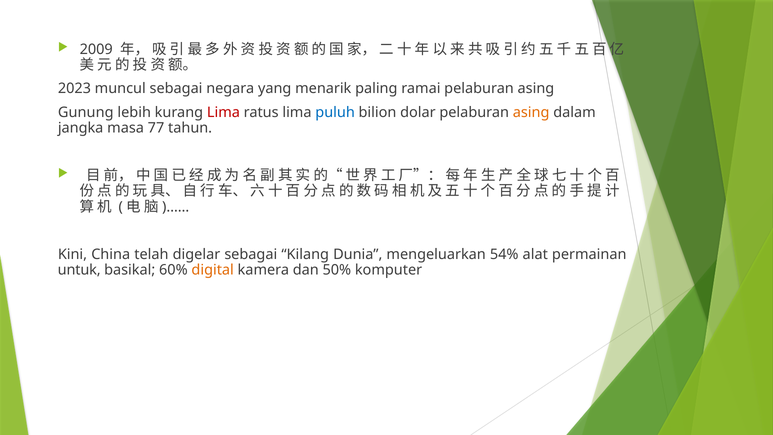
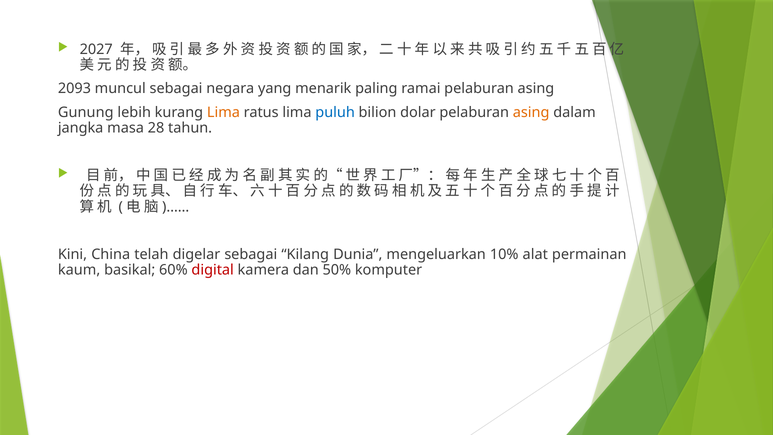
2009: 2009 -> 2027
2023: 2023 -> 2093
Lima at (223, 112) colour: red -> orange
77: 77 -> 28
54%: 54% -> 10%
untuk: untuk -> kaum
digital colour: orange -> red
